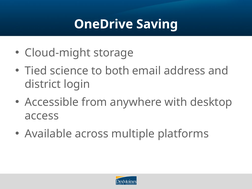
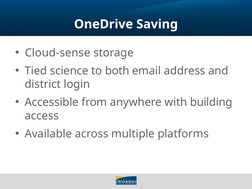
Cloud-might: Cloud-might -> Cloud-sense
desktop: desktop -> building
